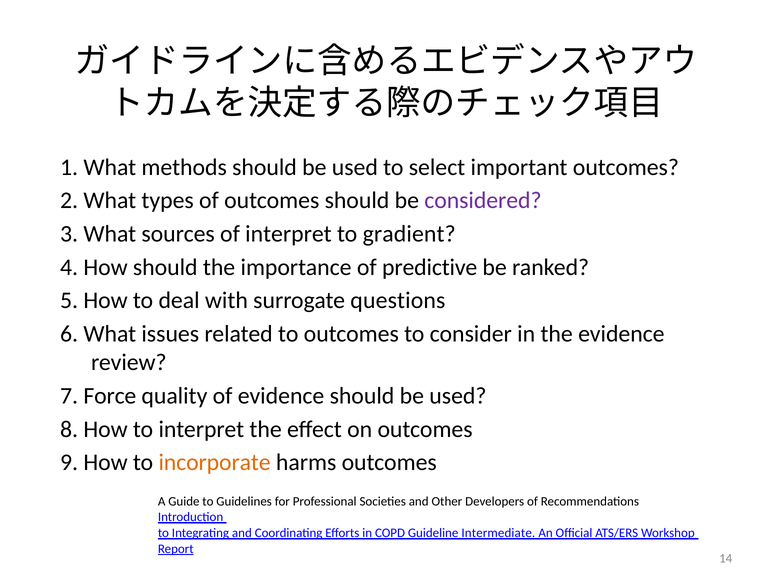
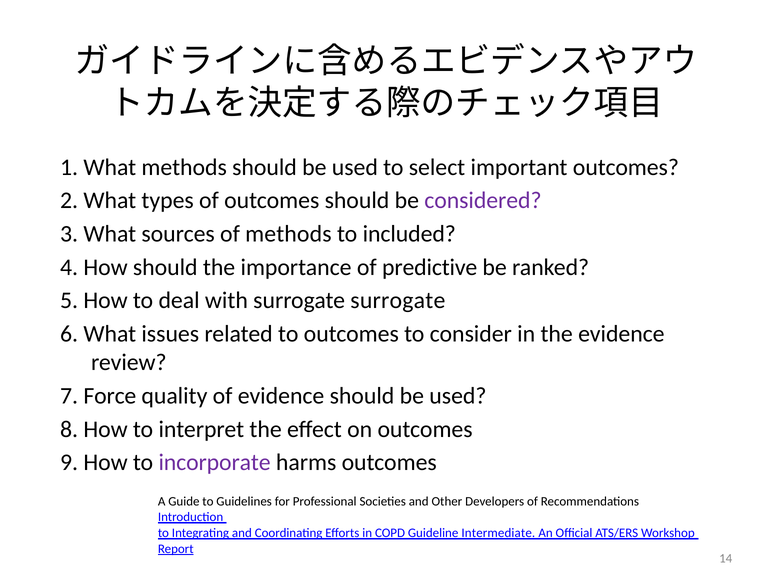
of interpret: interpret -> methods
gradient: gradient -> included
surrogate questions: questions -> surrogate
incorporate colour: orange -> purple
